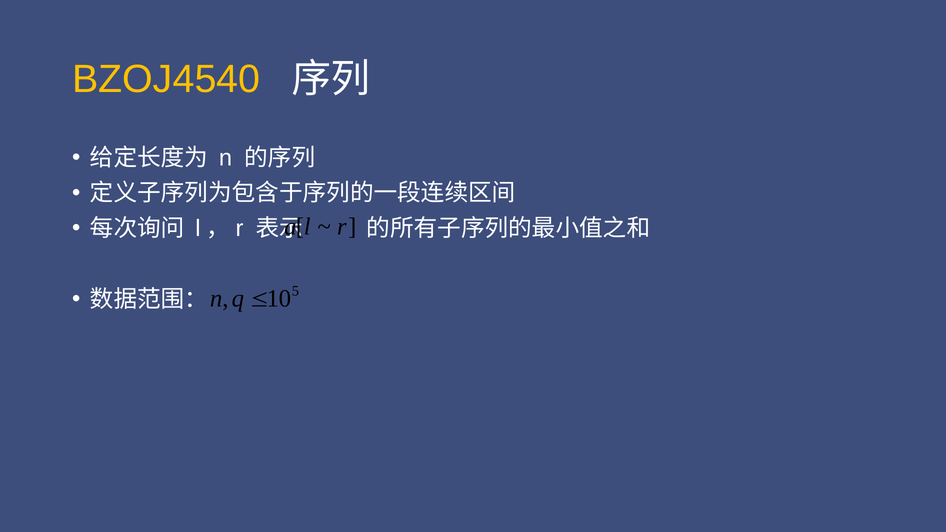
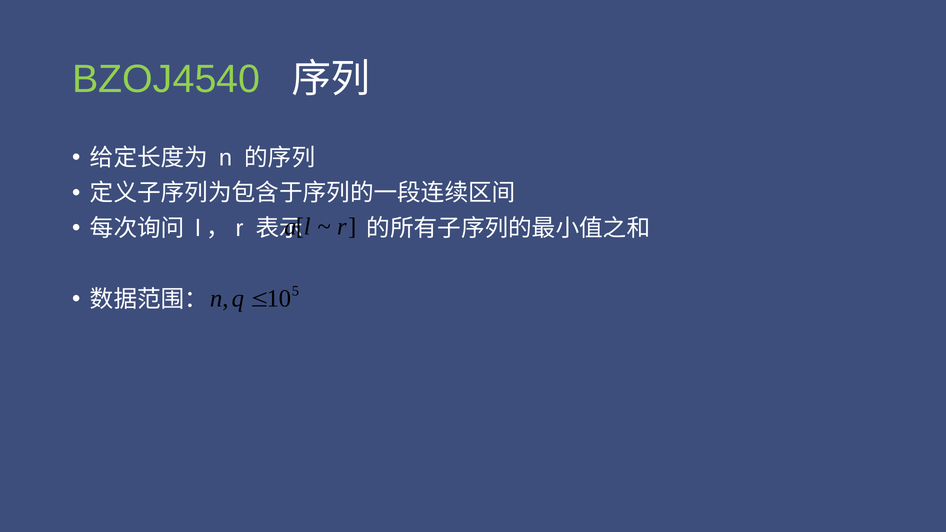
BZOJ4540 colour: yellow -> light green
